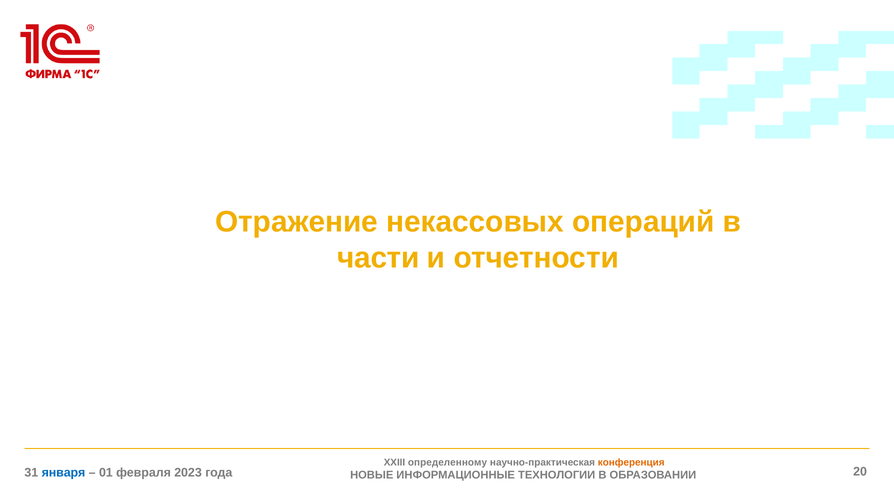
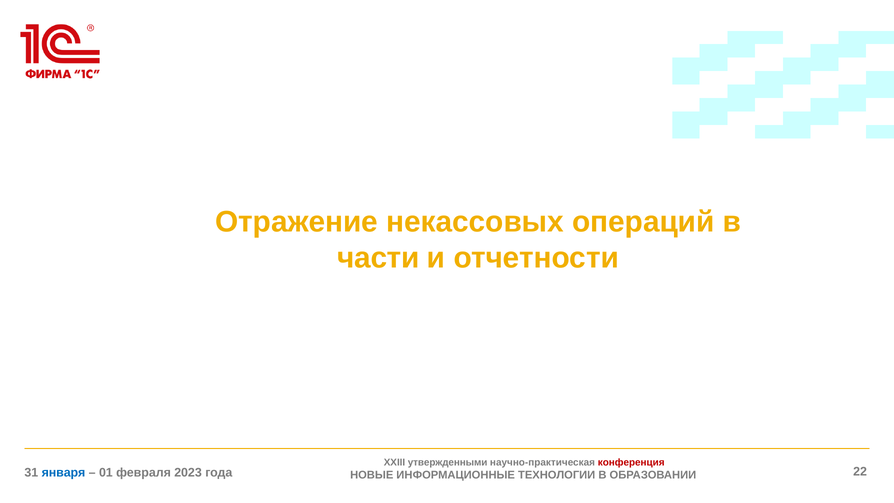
определенному: определенному -> утвержденными
конференция colour: orange -> red
20: 20 -> 22
